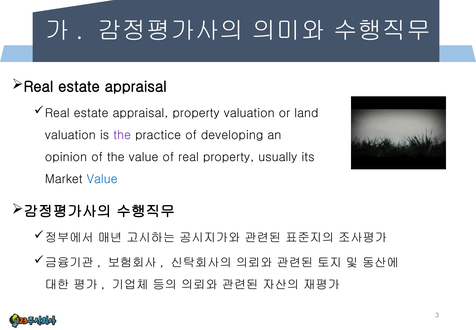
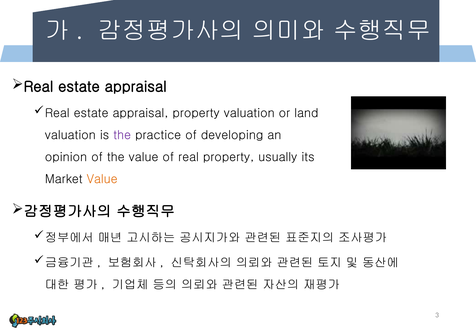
Value at (102, 179) colour: blue -> orange
